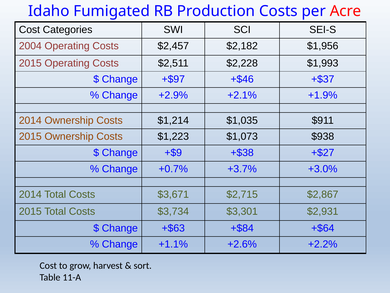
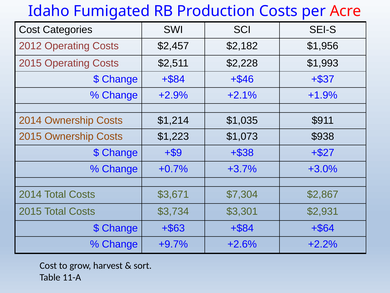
2004: 2004 -> 2012
Change +$97: +$97 -> +$84
$2,715: $2,715 -> $7,304
+1.1%: +1.1% -> +9.7%
